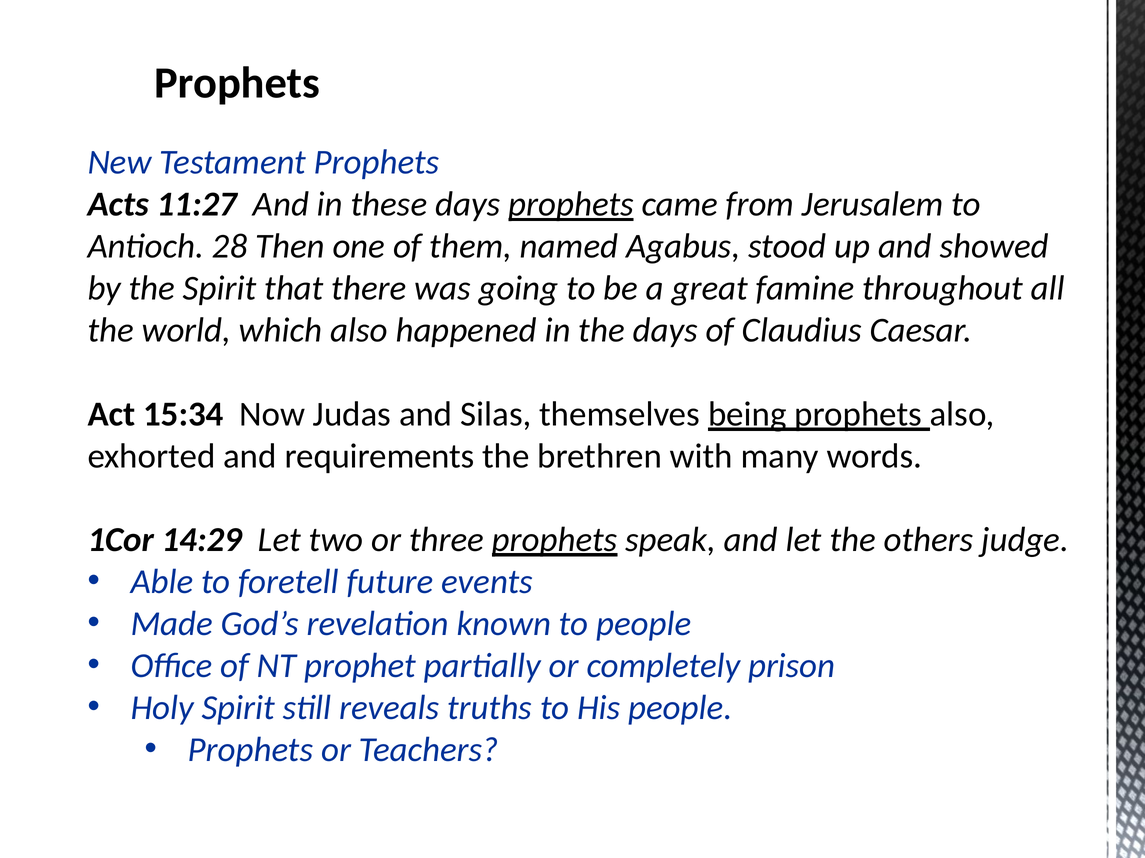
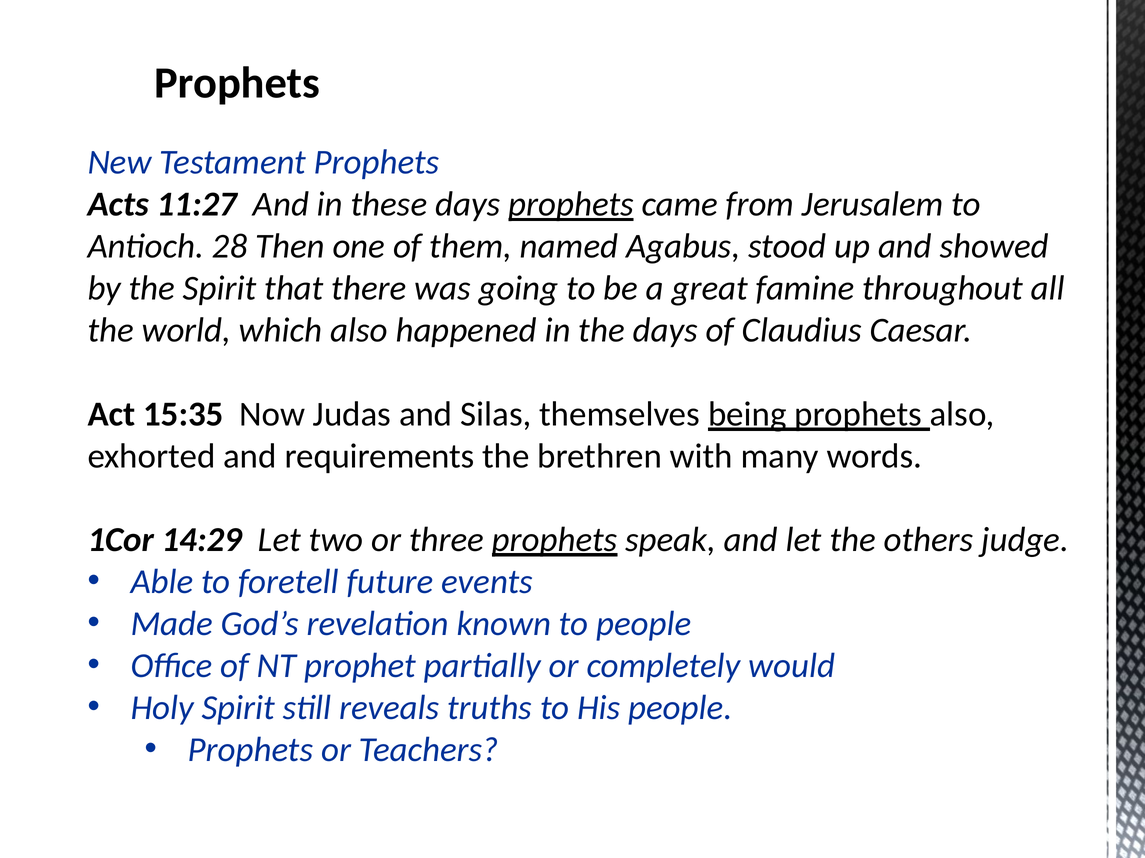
15:34: 15:34 -> 15:35
prison: prison -> would
